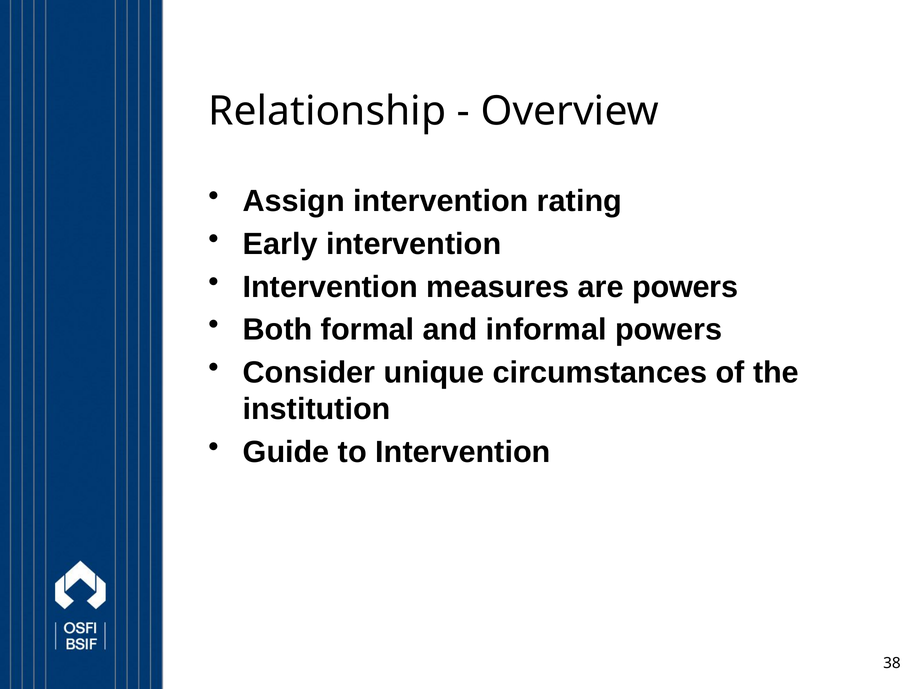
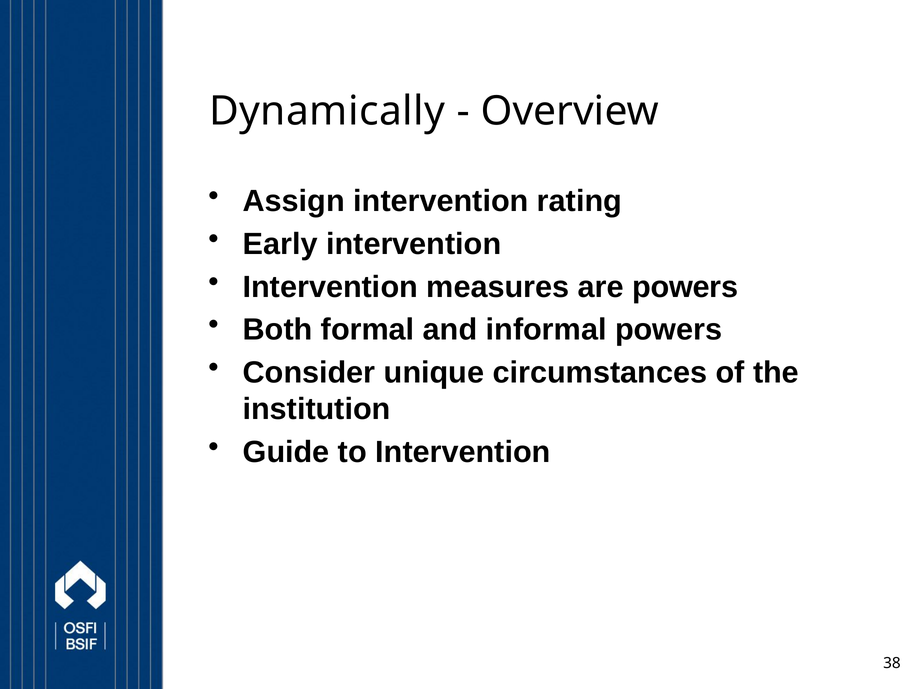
Relationship: Relationship -> Dynamically
